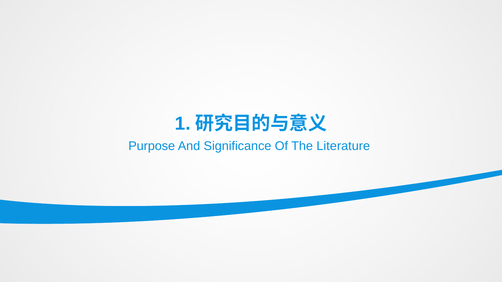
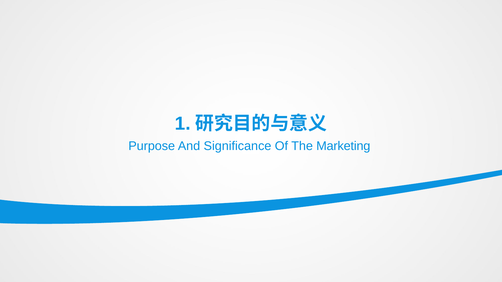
Literature: Literature -> Marketing
